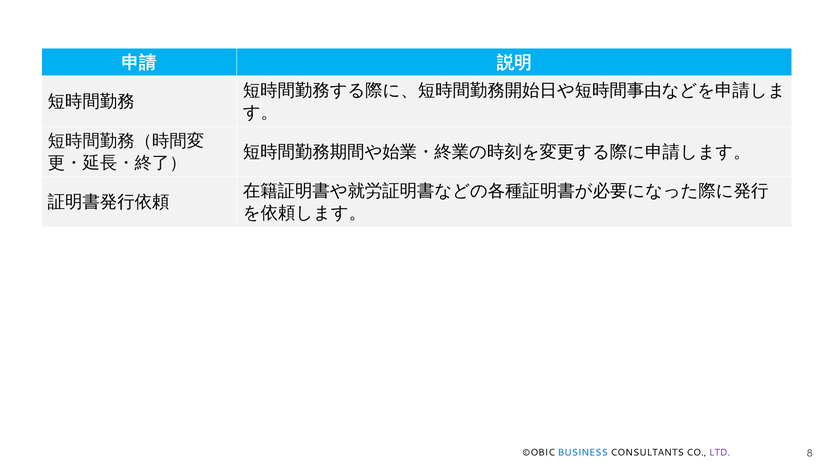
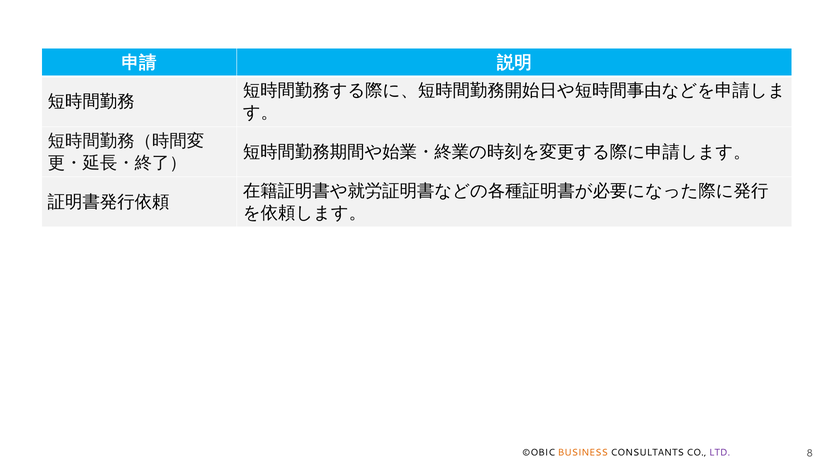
BUSINESS colour: blue -> orange
